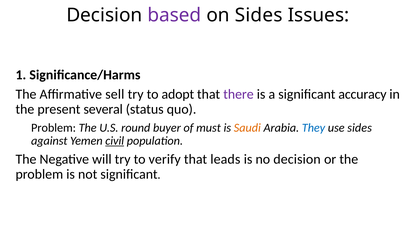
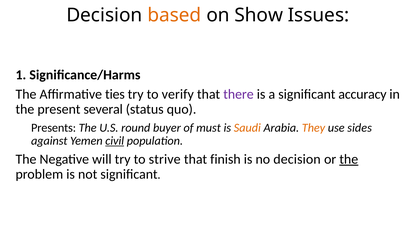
based colour: purple -> orange
on Sides: Sides -> Show
sell: sell -> ties
adopt: adopt -> verify
Problem at (54, 128): Problem -> Presents
They colour: blue -> orange
verify: verify -> strive
leads: leads -> finish
the at (349, 159) underline: none -> present
